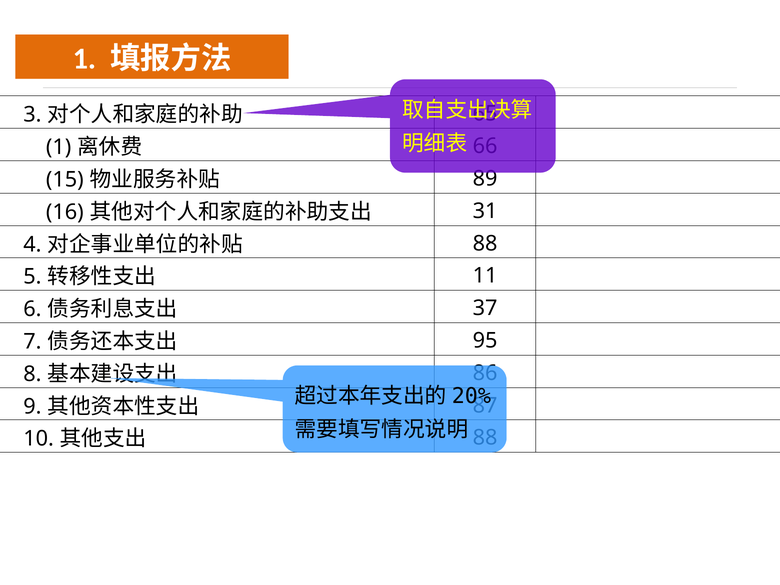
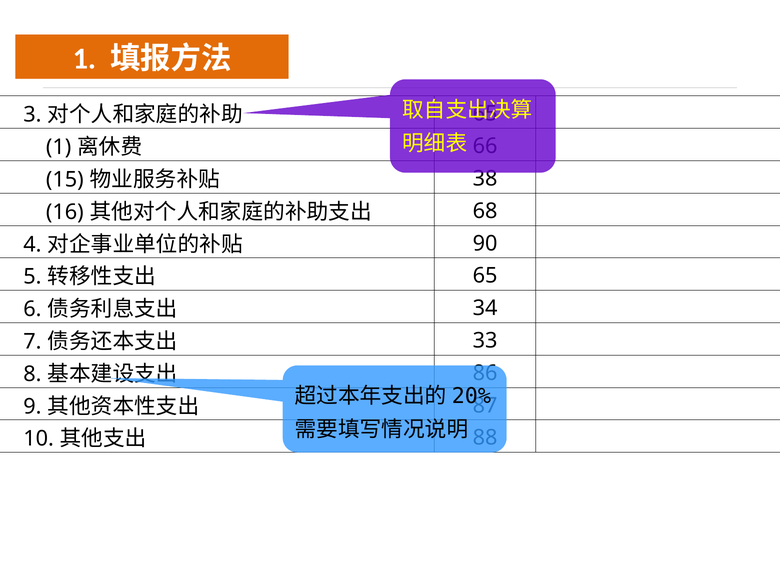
89: 89 -> 38
31: 31 -> 68
88 at (485, 243): 88 -> 90
11 at (485, 276): 11 -> 65
37: 37 -> 34
95: 95 -> 33
